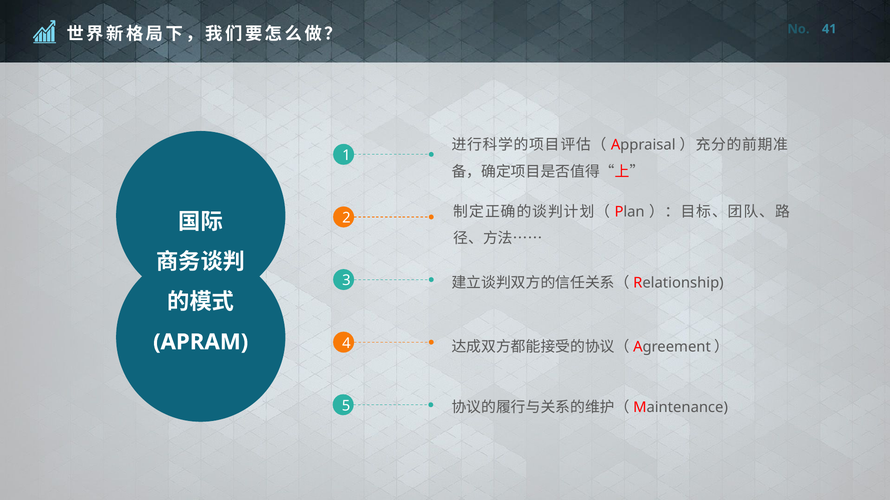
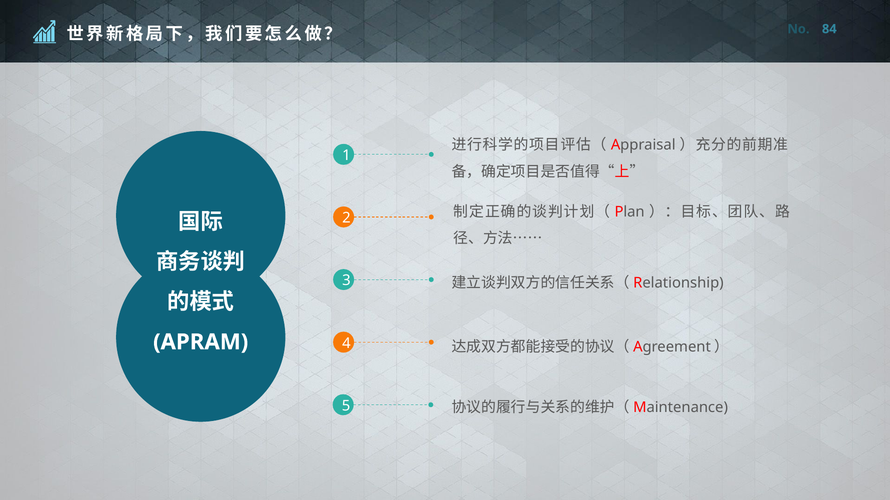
41: 41 -> 84
